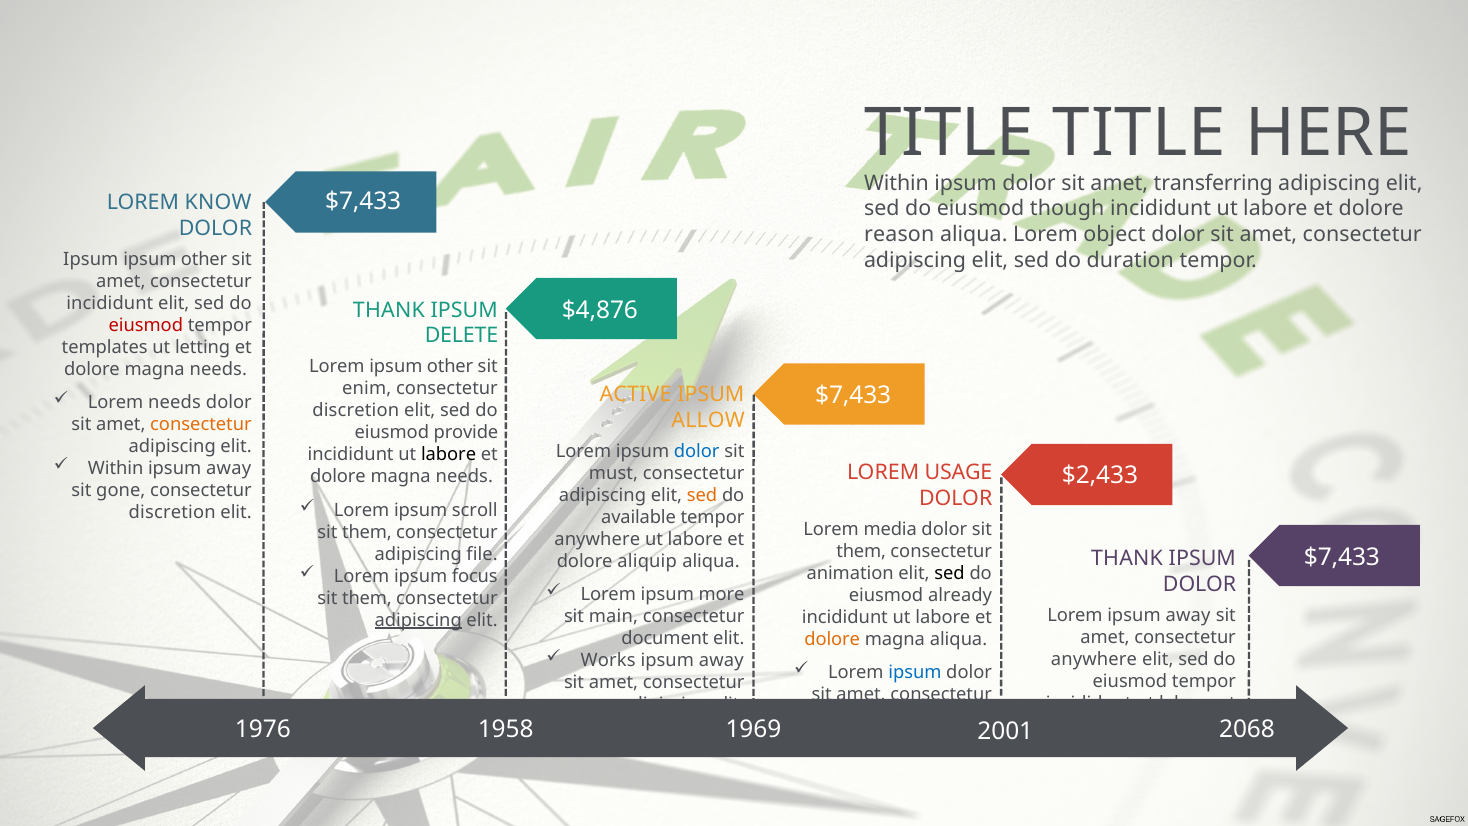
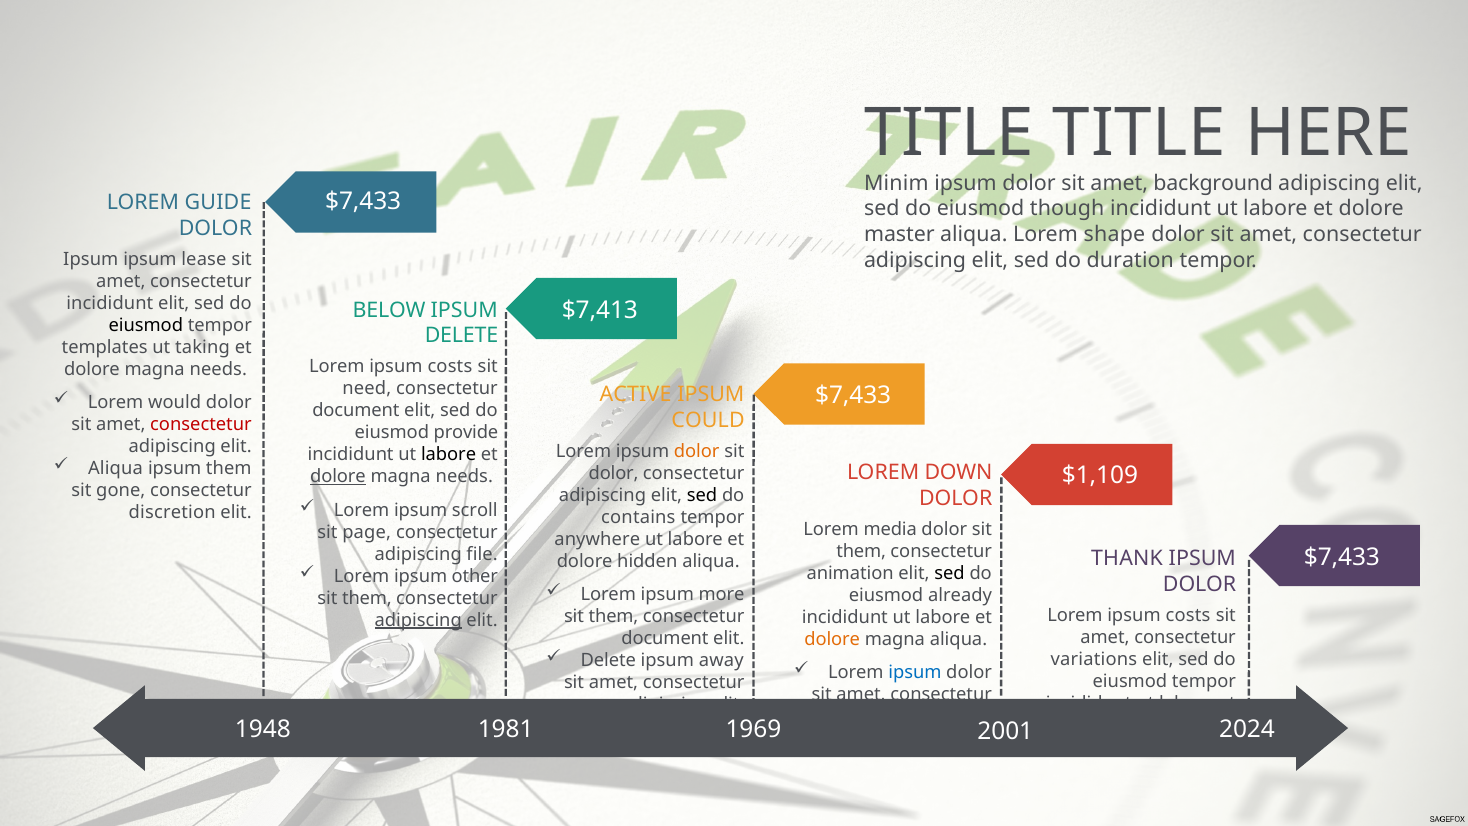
Within at (896, 183): Within -> Minim
transferring: transferring -> background
KNOW: KNOW -> GUIDE
reason: reason -> master
object: object -> shape
other at (204, 259): other -> lease
$4,876: $4,876 -> $7,413
THANK at (389, 310): THANK -> BELOW
eiusmod at (146, 325) colour: red -> black
letting: letting -> taking
other at (450, 367): other -> costs
enim: enim -> need
Lorem needs: needs -> would
discretion at (356, 411): discretion -> document
ALLOW: ALLOW -> COULD
consectetur at (201, 424) colour: orange -> red
dolor at (697, 451) colour: blue -> orange
Within at (116, 468): Within -> Aliqua
away at (229, 468): away -> them
USAGE: USAGE -> DOWN
must at (613, 473): must -> dolor
$2,433: $2,433 -> $1,109
dolore at (338, 477) underline: none -> present
sed at (702, 495) colour: orange -> black
available: available -> contains
them at (367, 532): them -> page
aliquip: aliquip -> hidden
focus: focus -> other
away at (1188, 615): away -> costs
main at (613, 616): main -> them
Works at (608, 660): Works -> Delete
anywhere at (1094, 659): anywhere -> variations
1976: 1976 -> 1948
1958: 1958 -> 1981
2068: 2068 -> 2024
